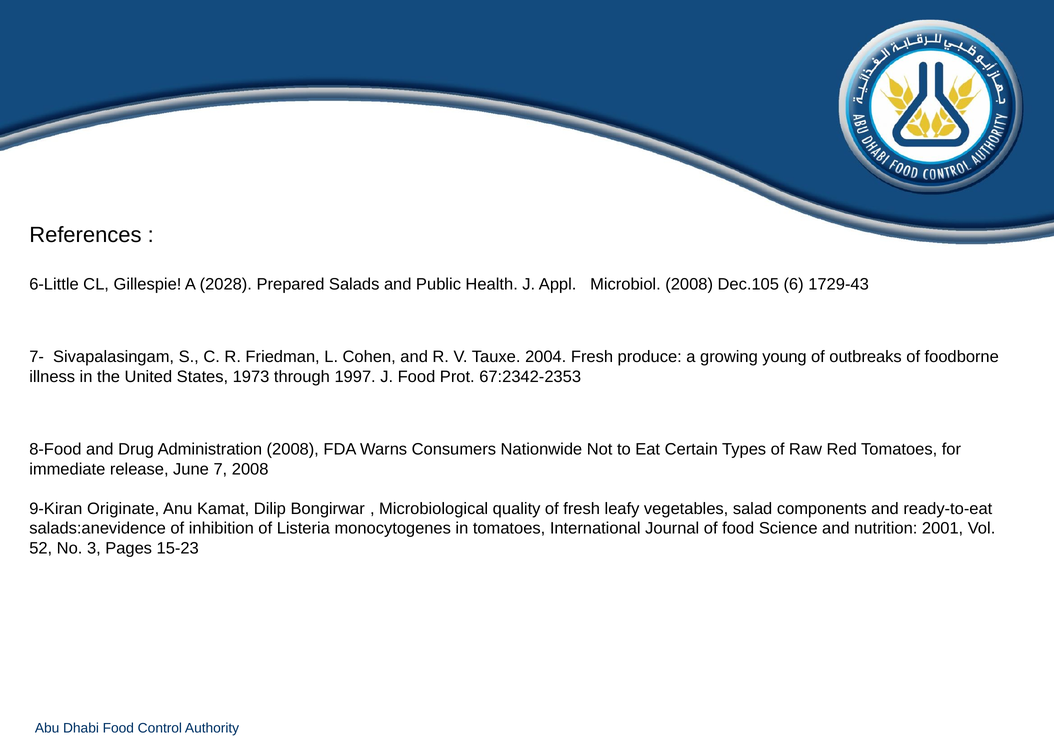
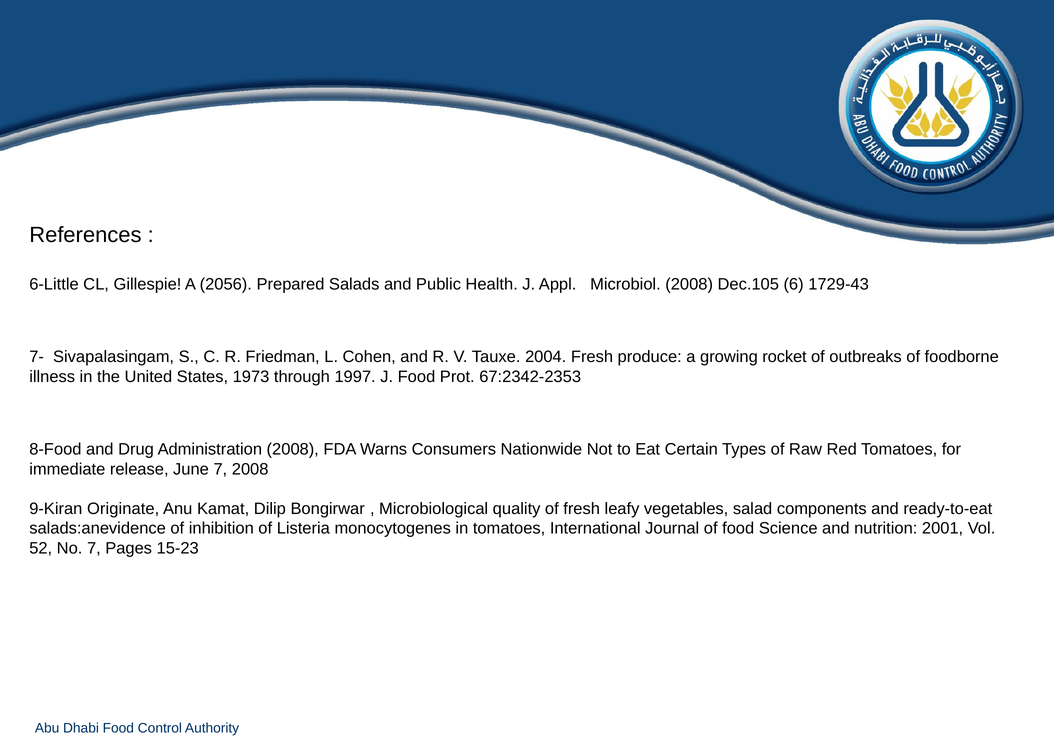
2028: 2028 -> 2056
young: young -> rocket
No 3: 3 -> 7
